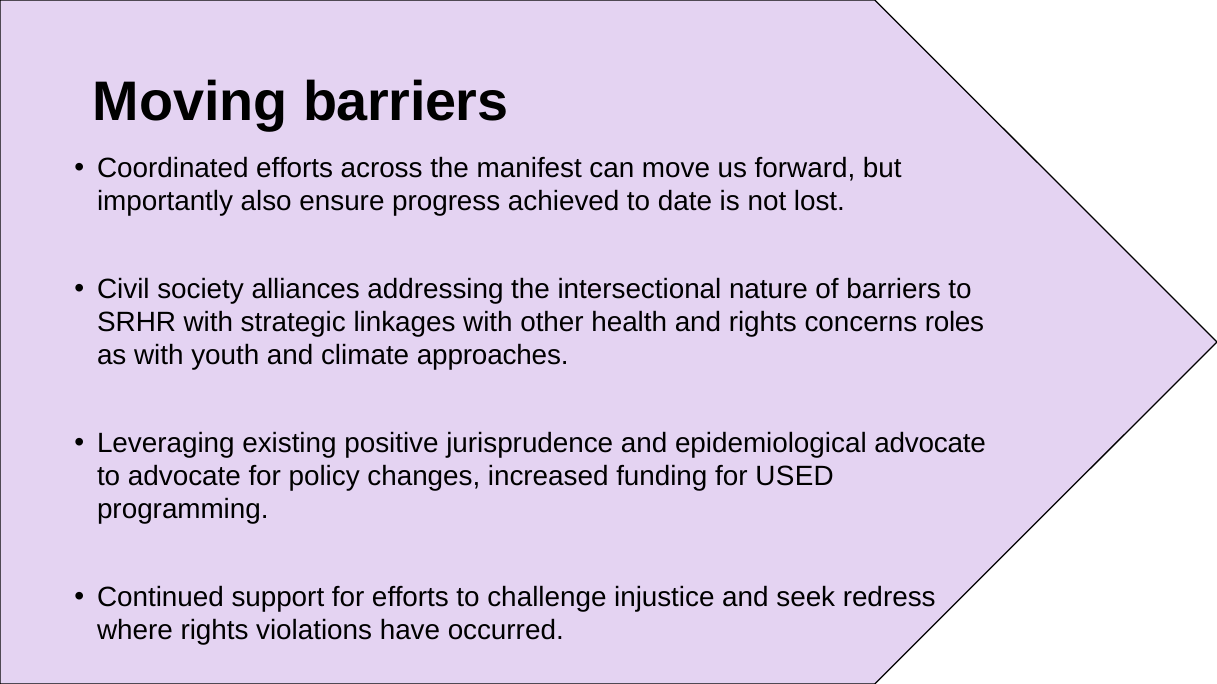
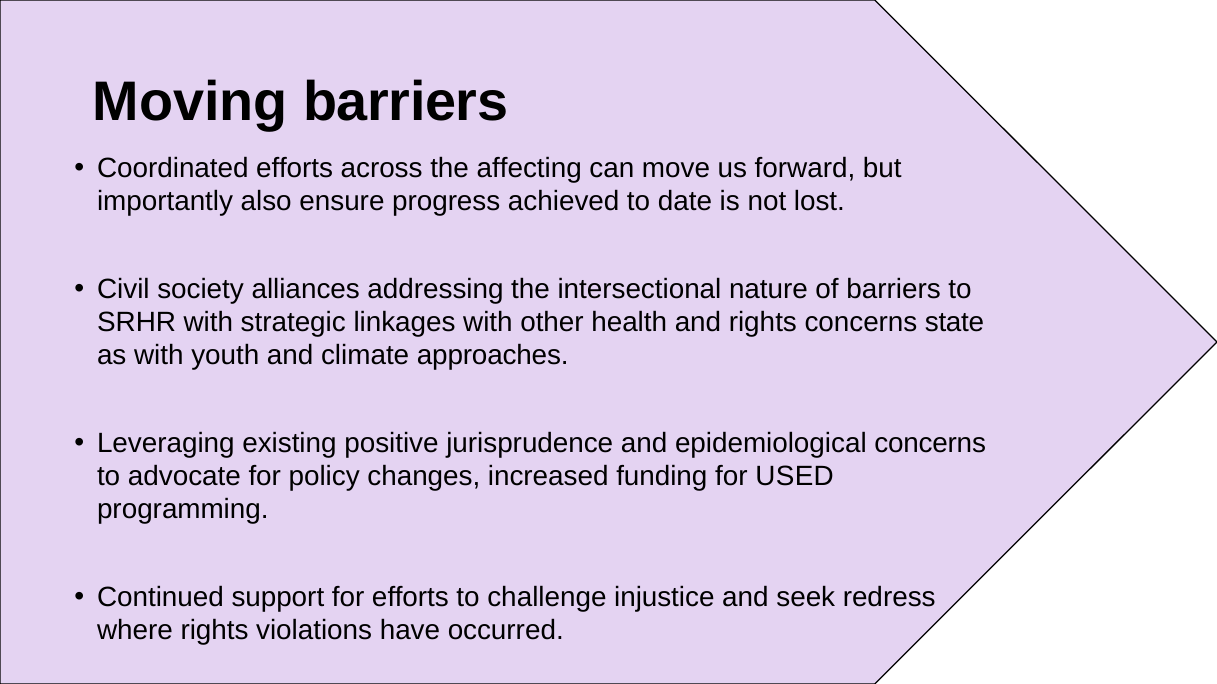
manifest: manifest -> affecting
roles: roles -> state
epidemiological advocate: advocate -> concerns
